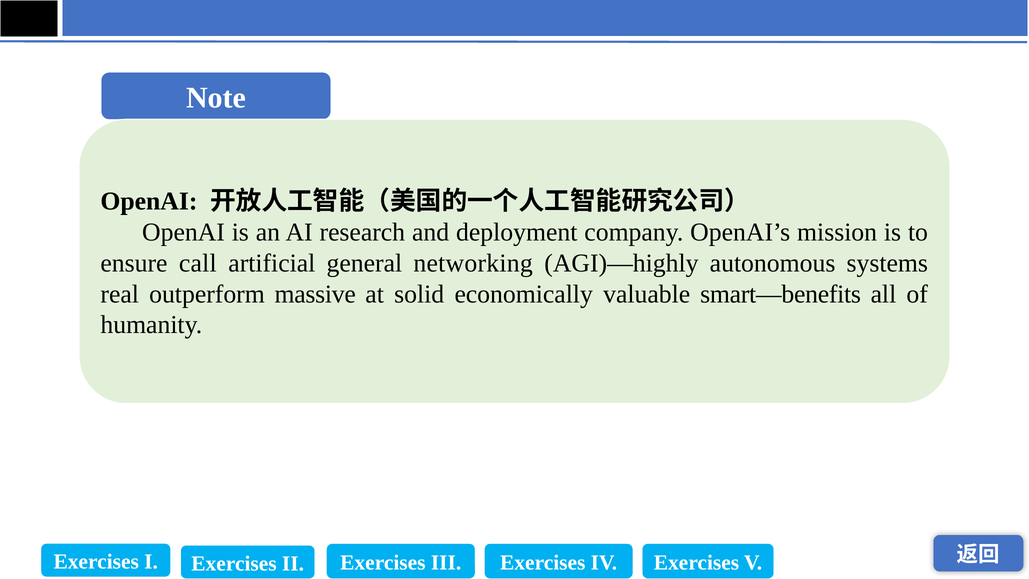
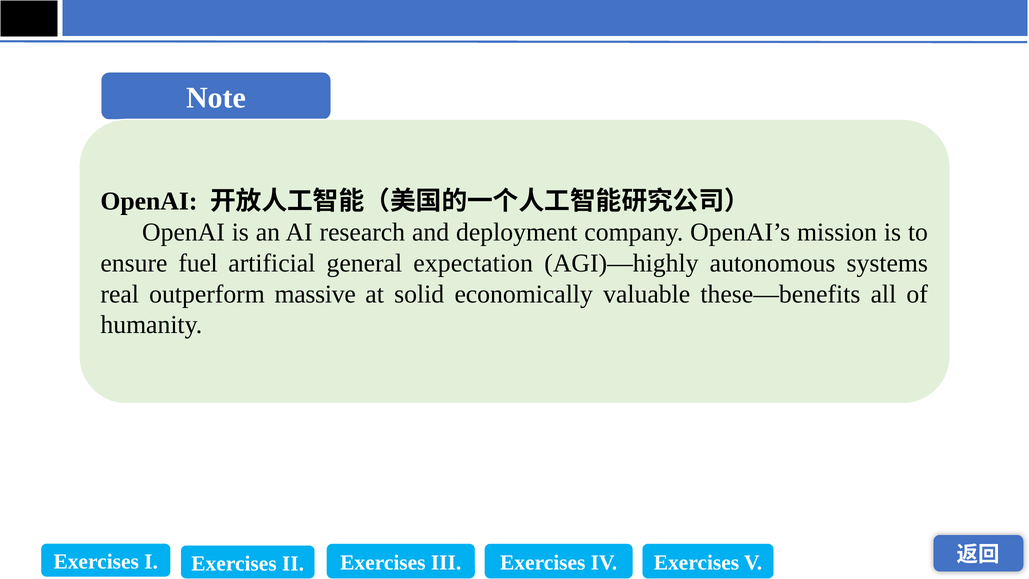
call: call -> fuel
networking: networking -> expectation
smart—benefits: smart—benefits -> these—benefits
